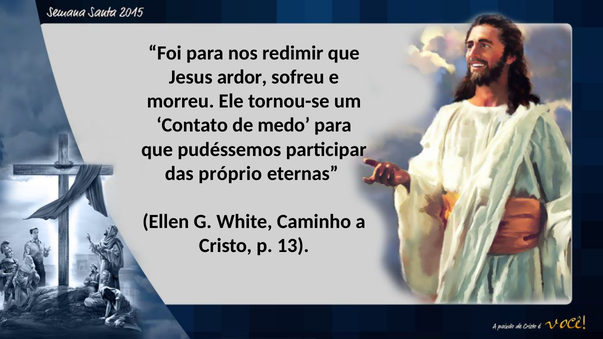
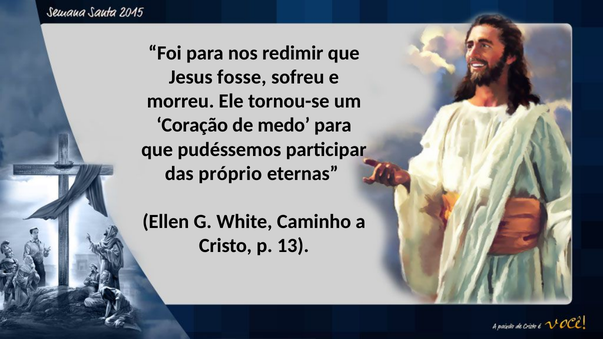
ardor: ardor -> fosse
Contato: Contato -> Coração
